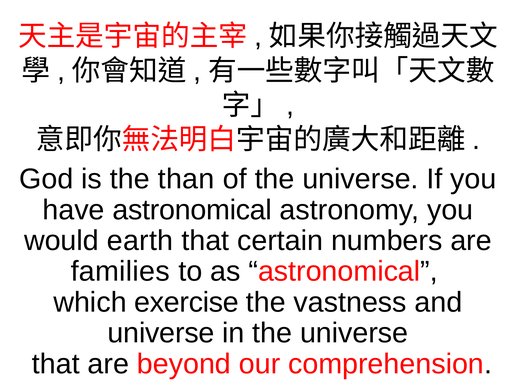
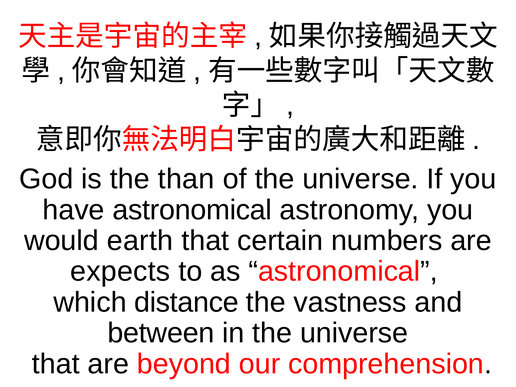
families: families -> expects
exercise: exercise -> distance
universe at (161, 333): universe -> between
